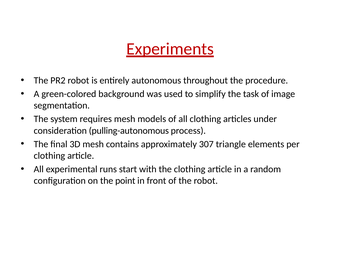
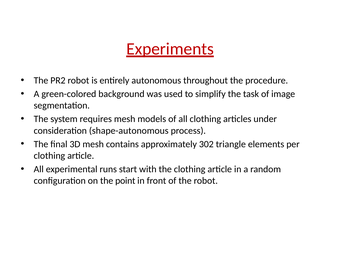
pulling-autonomous: pulling-autonomous -> shape-autonomous
307: 307 -> 302
